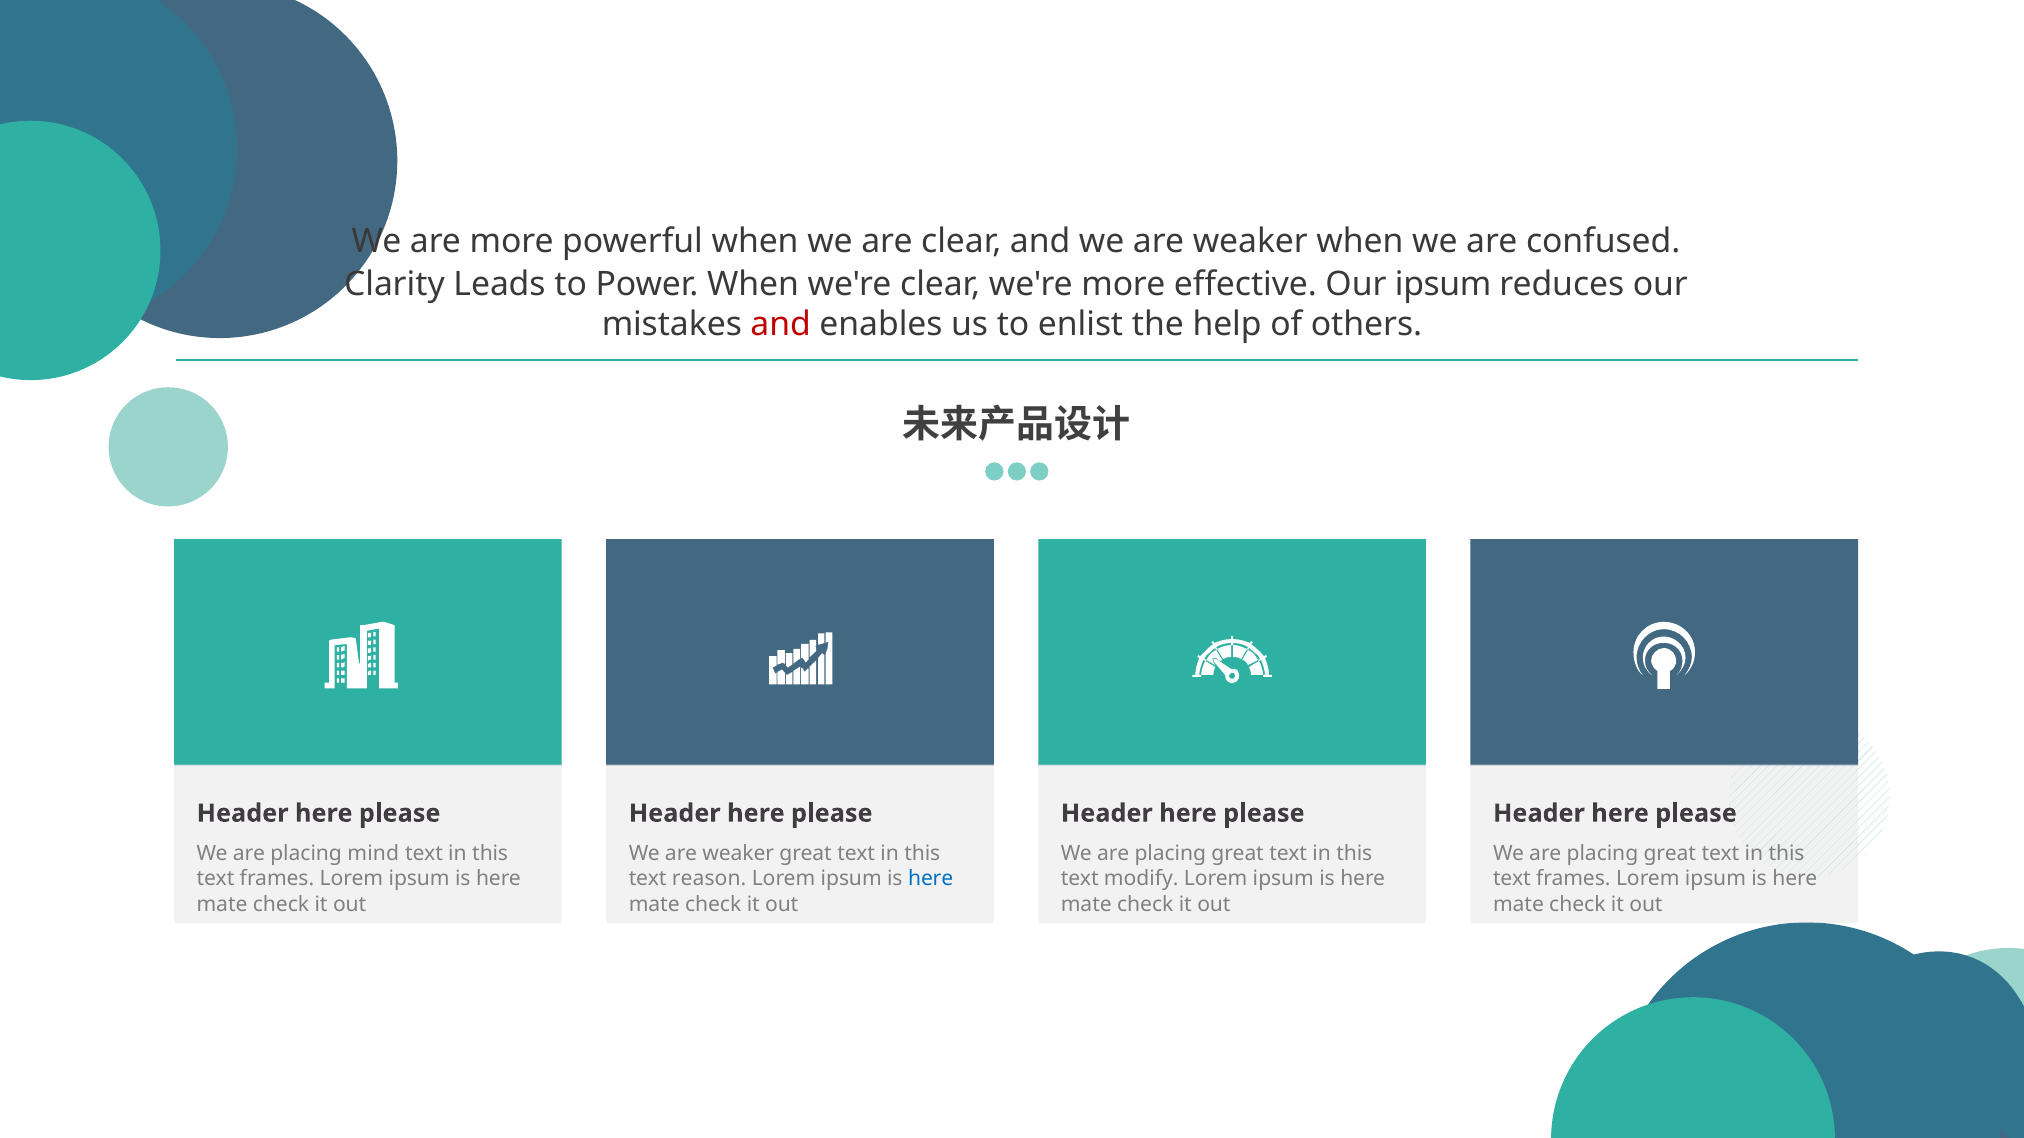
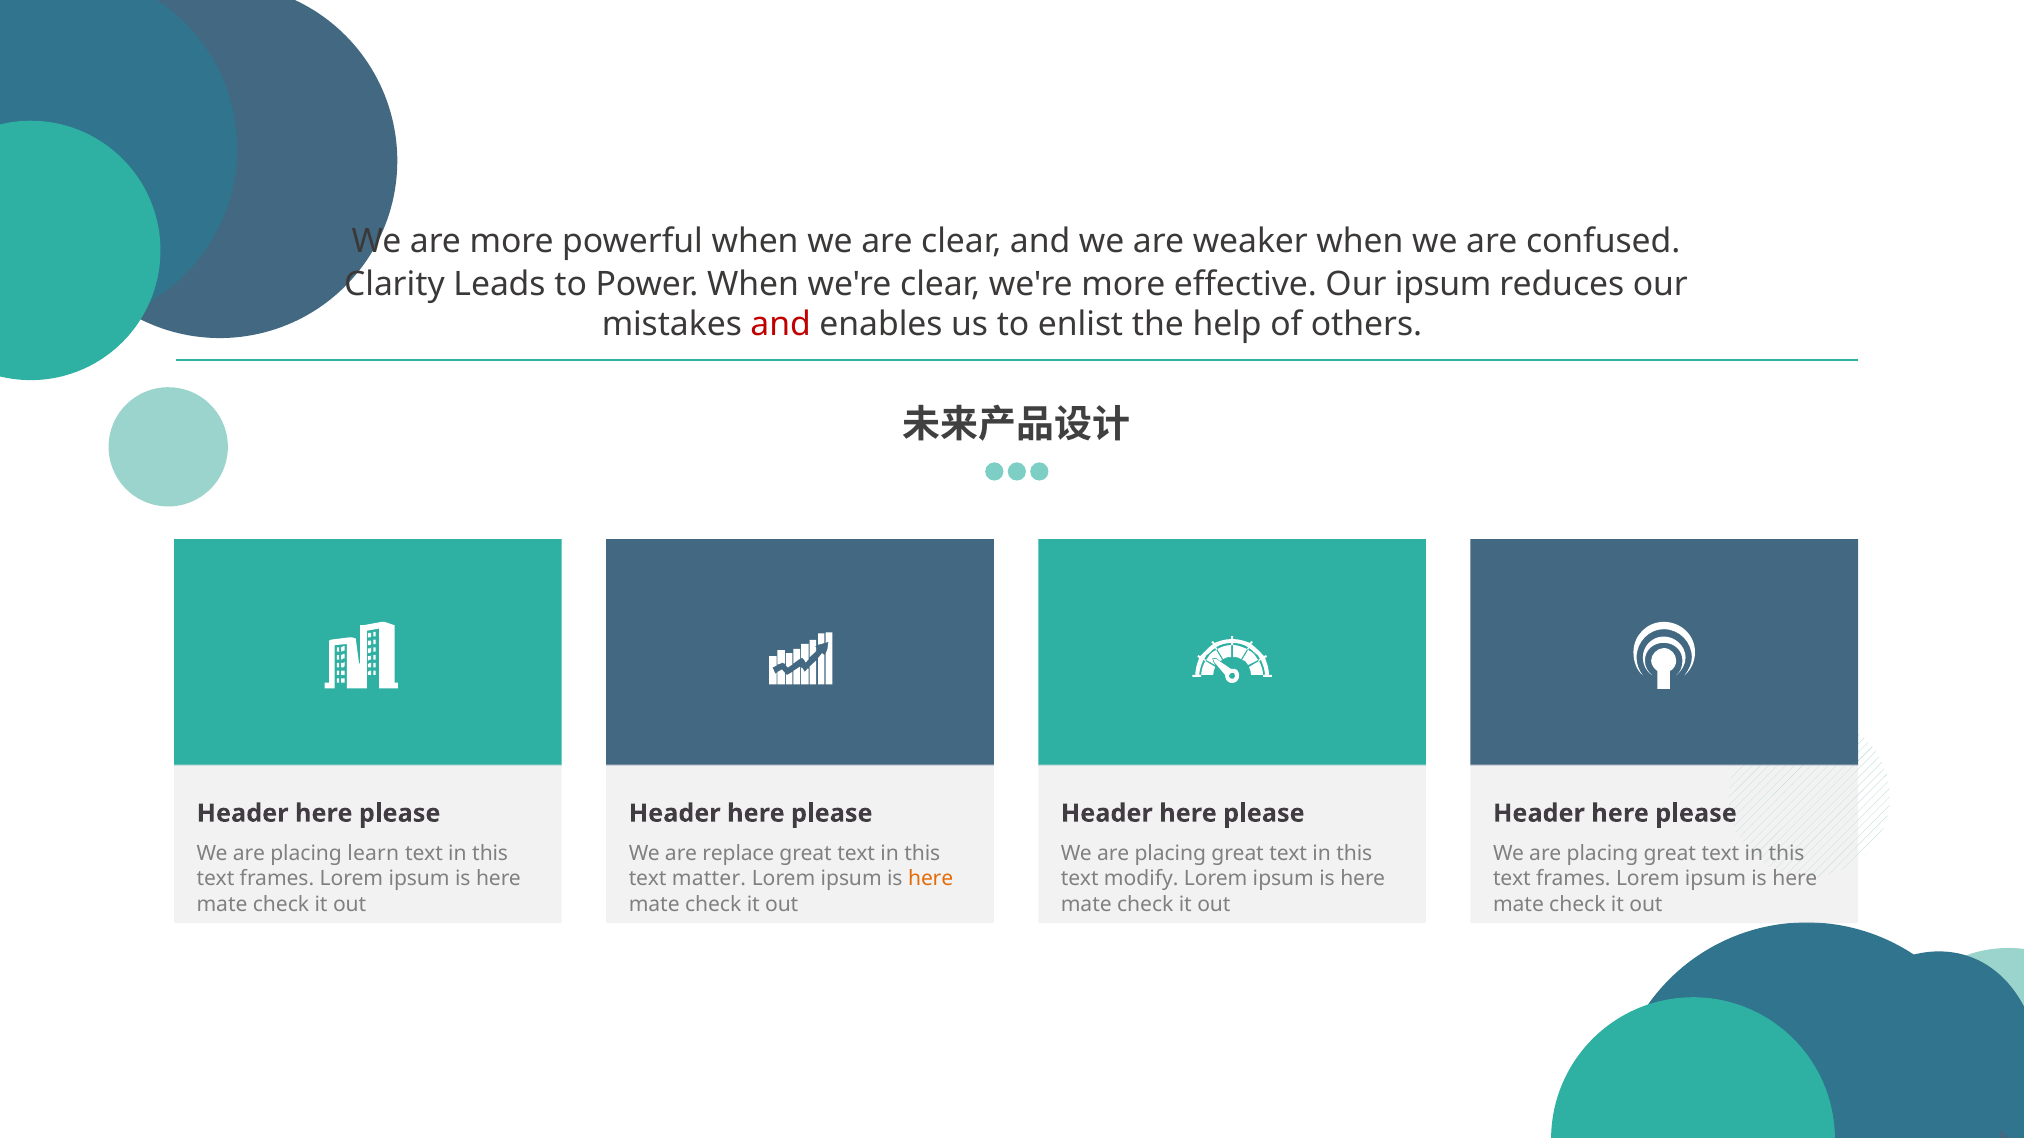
mind: mind -> learn
weaker at (738, 854): weaker -> replace
reason: reason -> matter
here at (931, 879) colour: blue -> orange
